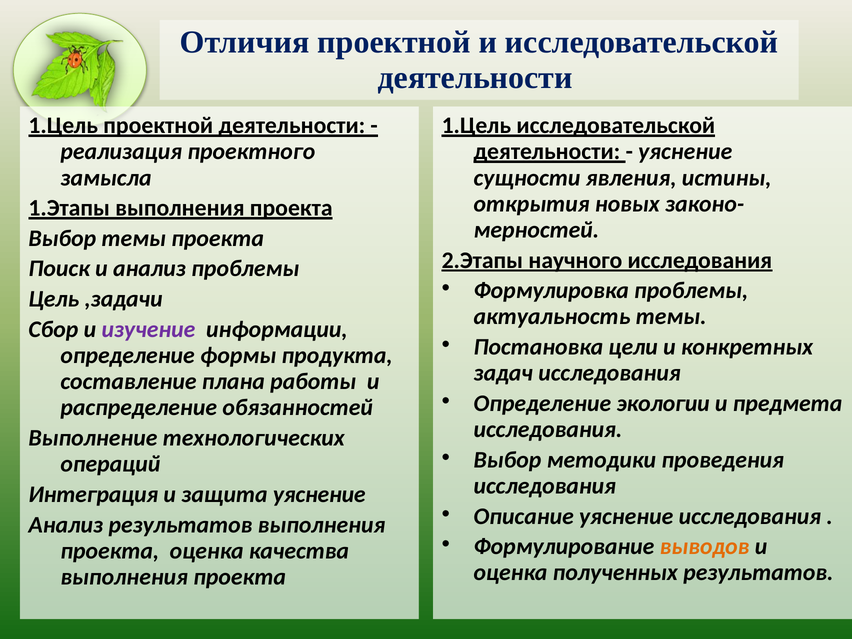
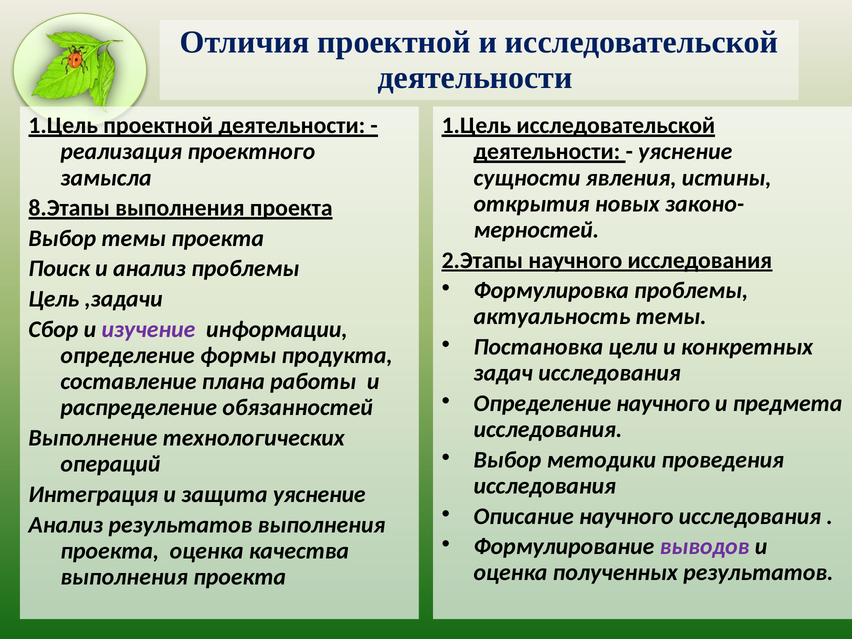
1.Этапы: 1.Этапы -> 8.Этапы
Определение экологии: экологии -> научного
Описание уяснение: уяснение -> научного
выводов colour: orange -> purple
